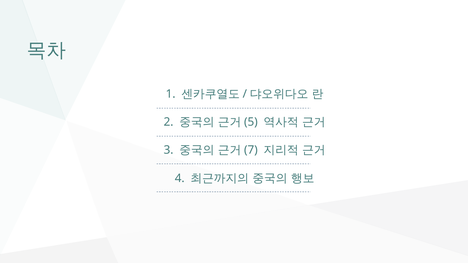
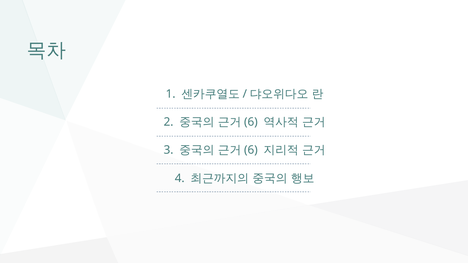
5 at (251, 122): 5 -> 6
7 at (251, 150): 7 -> 6
